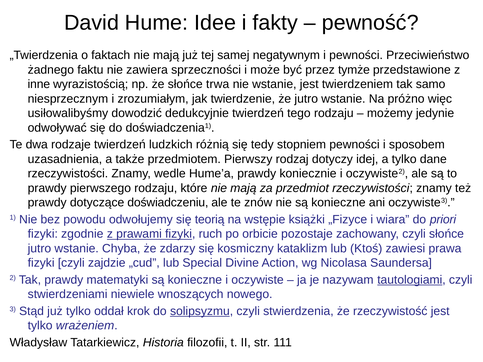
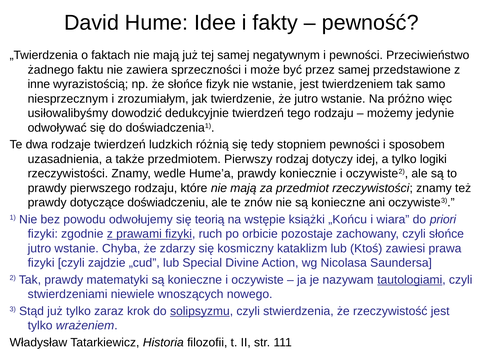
przez tymże: tymże -> samej
trwa: trwa -> fizyk
dane: dane -> logiki
„Fizyce: „Fizyce -> „Końcu
oddał: oddał -> zaraz
